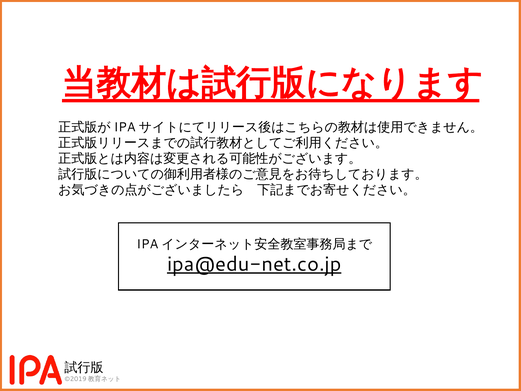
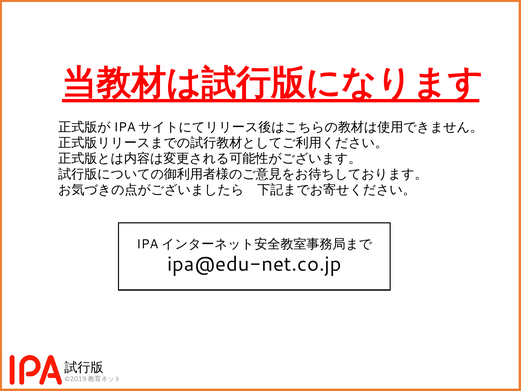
ipa@edu-net.co.jp underline: present -> none
